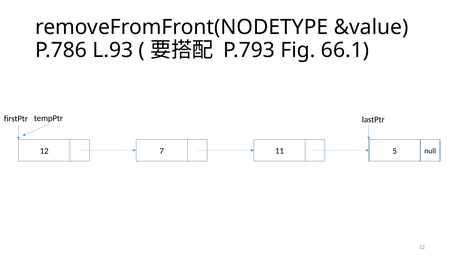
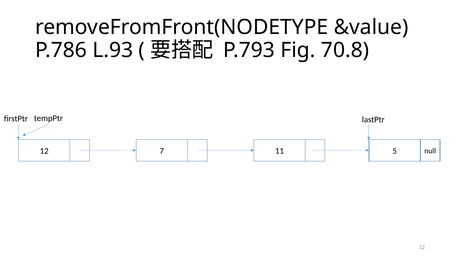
66.1: 66.1 -> 70.8
